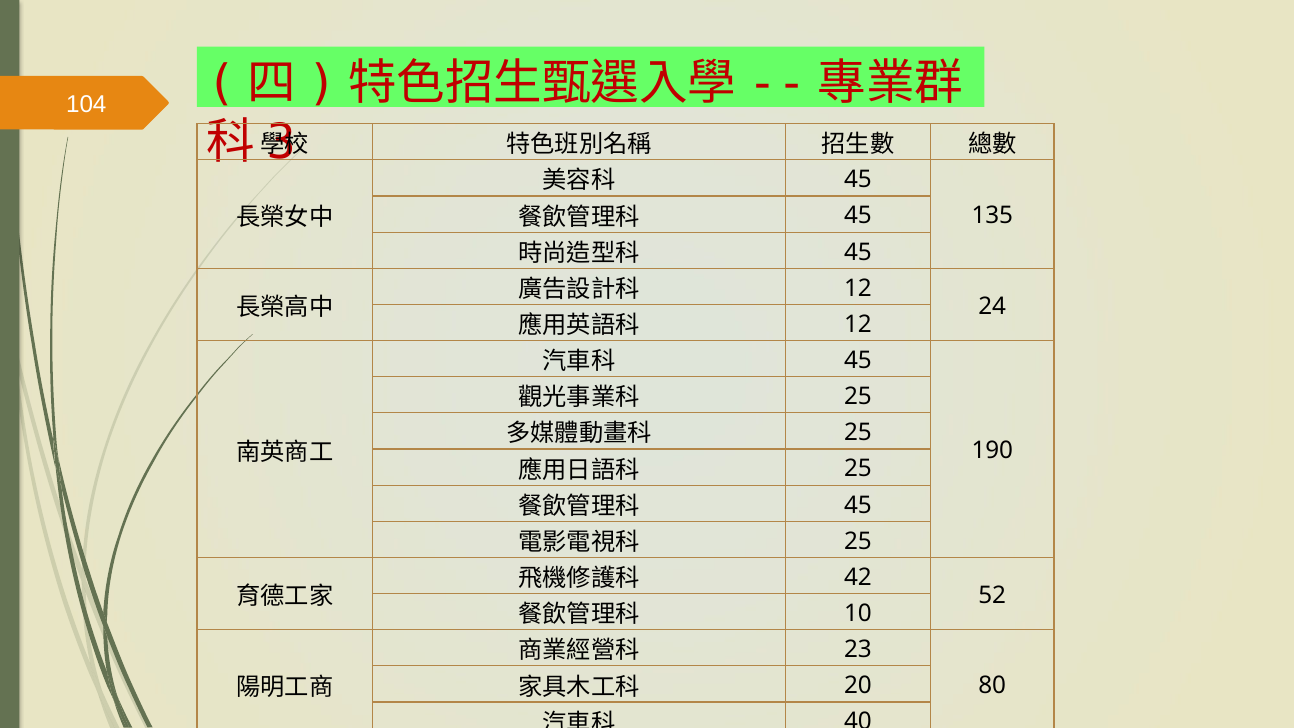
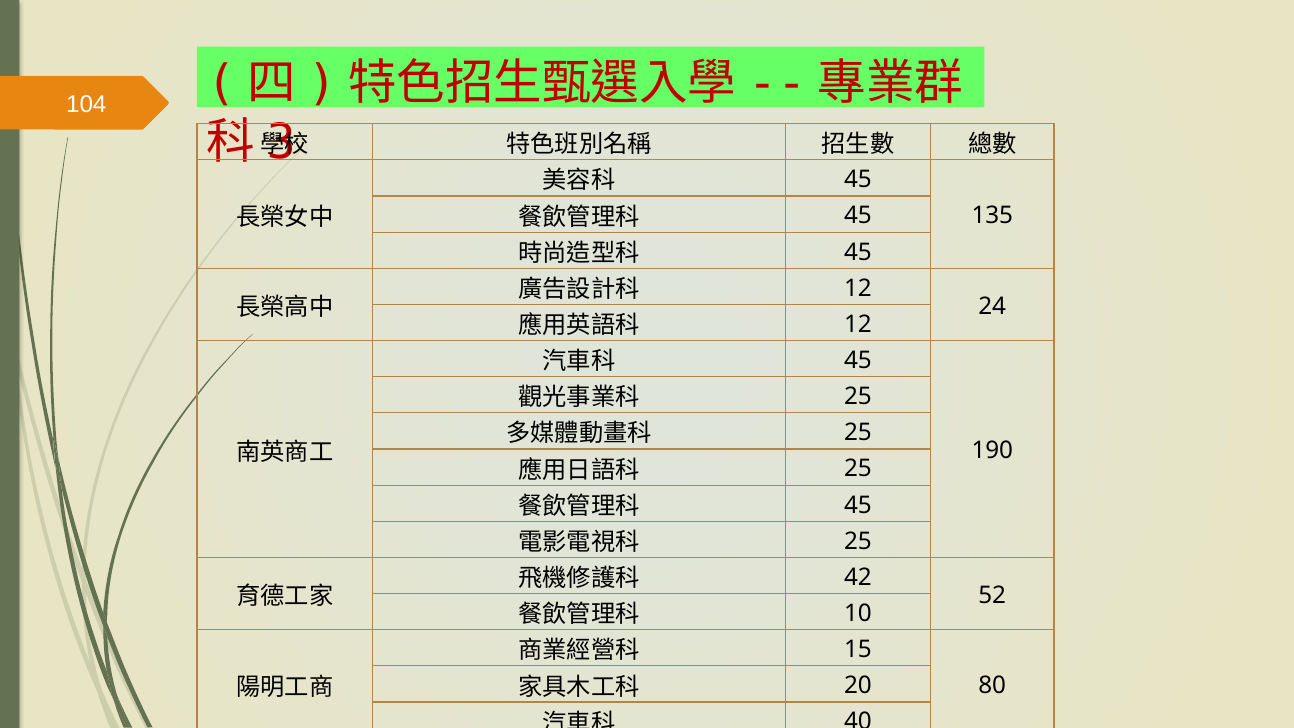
23: 23 -> 15
